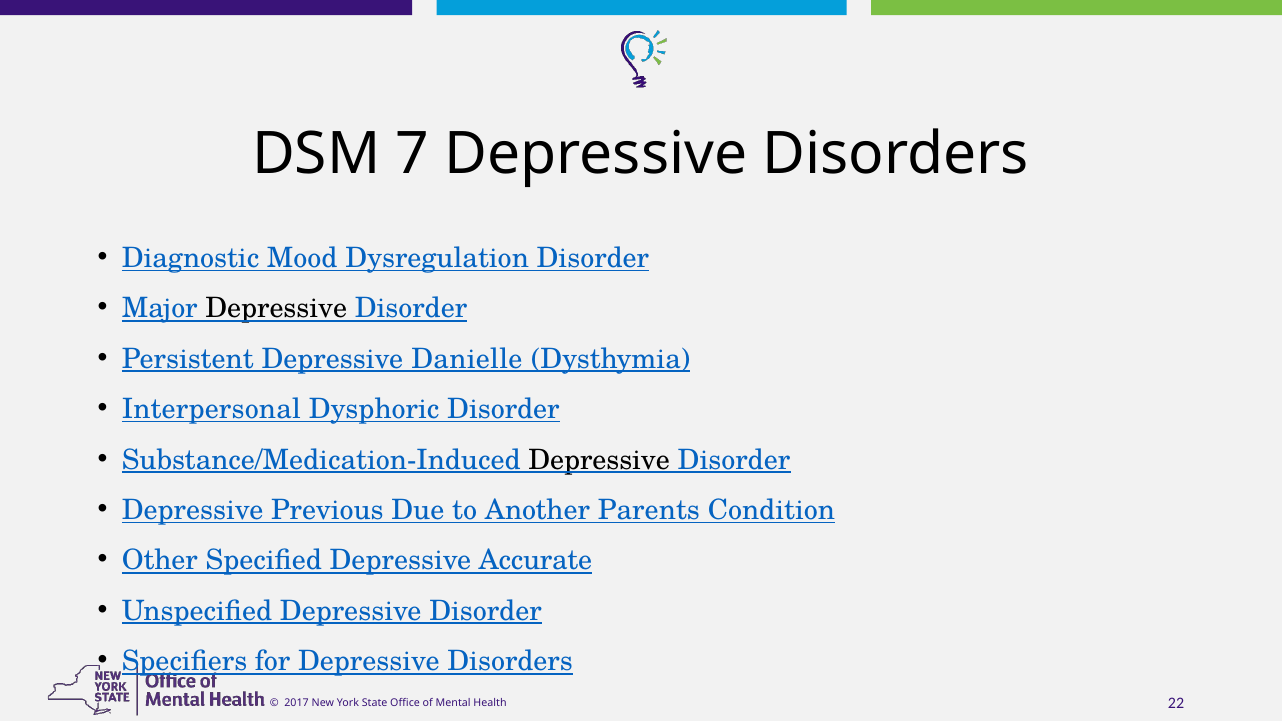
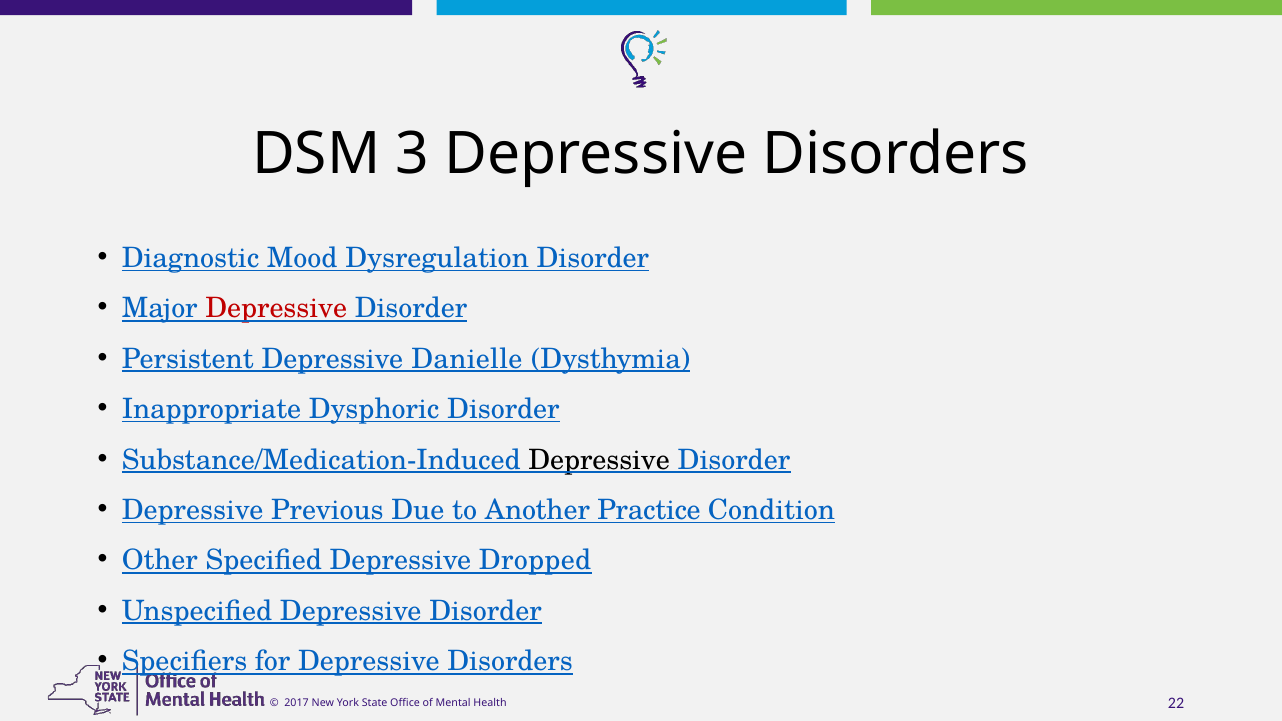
7: 7 -> 3
Depressive at (276, 309) colour: black -> red
Interpersonal: Interpersonal -> Inappropriate
Parents: Parents -> Practice
Accurate: Accurate -> Dropped
